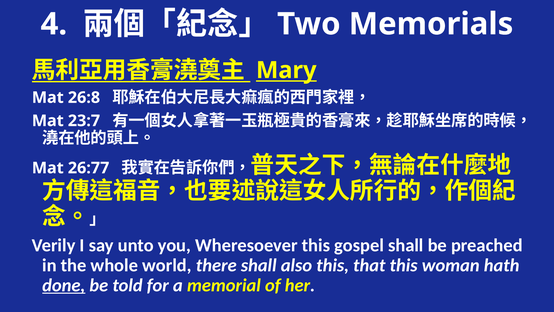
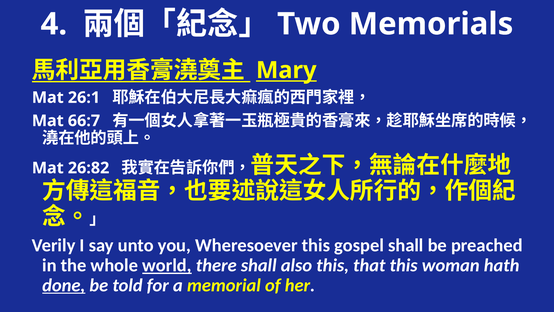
26:8: 26:8 -> 26:1
23:7: 23:7 -> 66:7
26:77: 26:77 -> 26:82
world underline: none -> present
